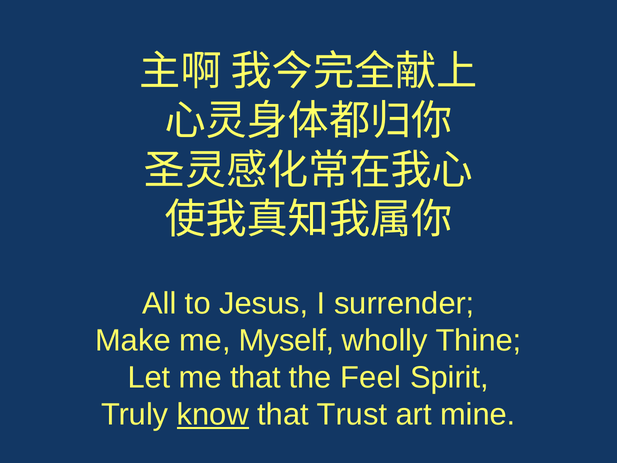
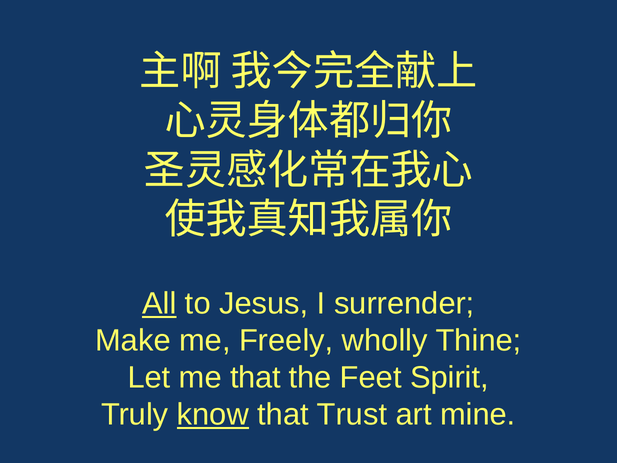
All underline: none -> present
Myself: Myself -> Freely
Feel: Feel -> Feet
